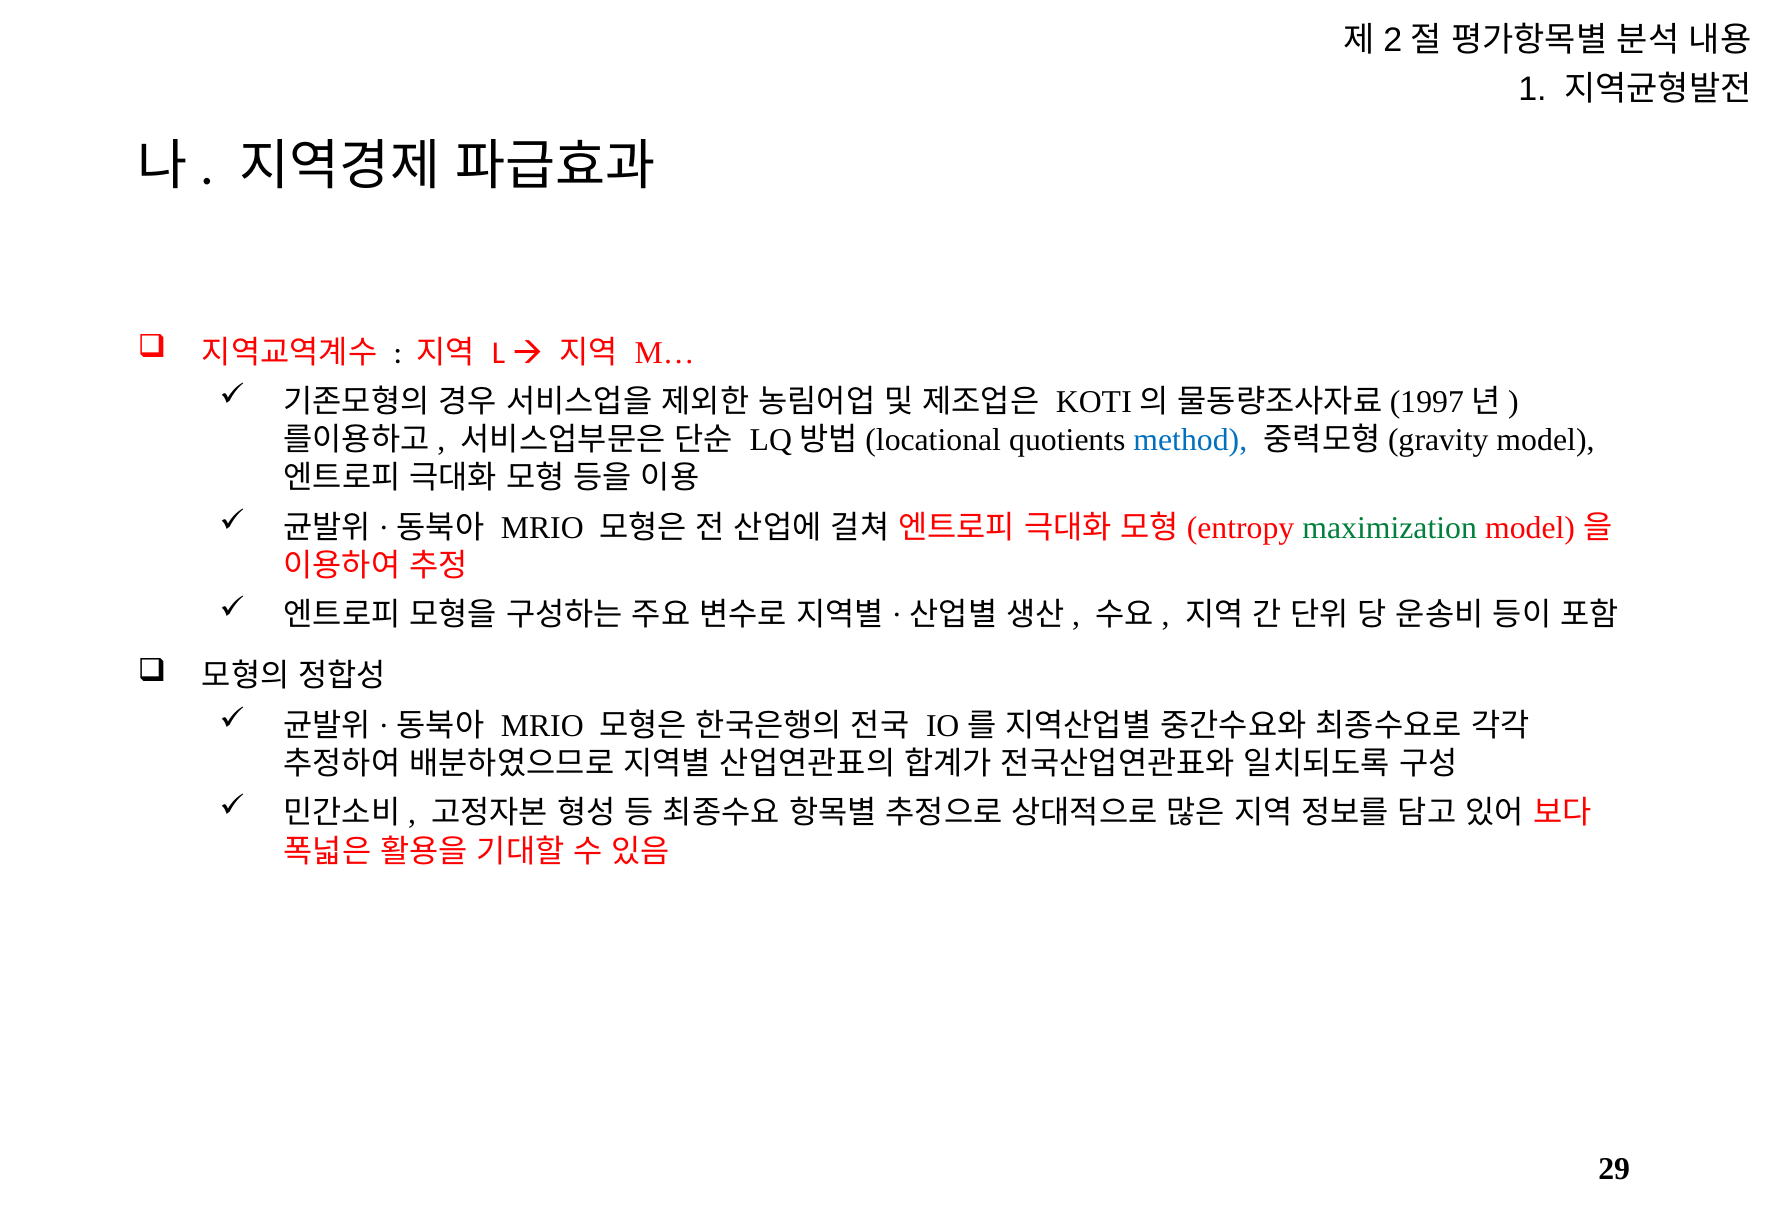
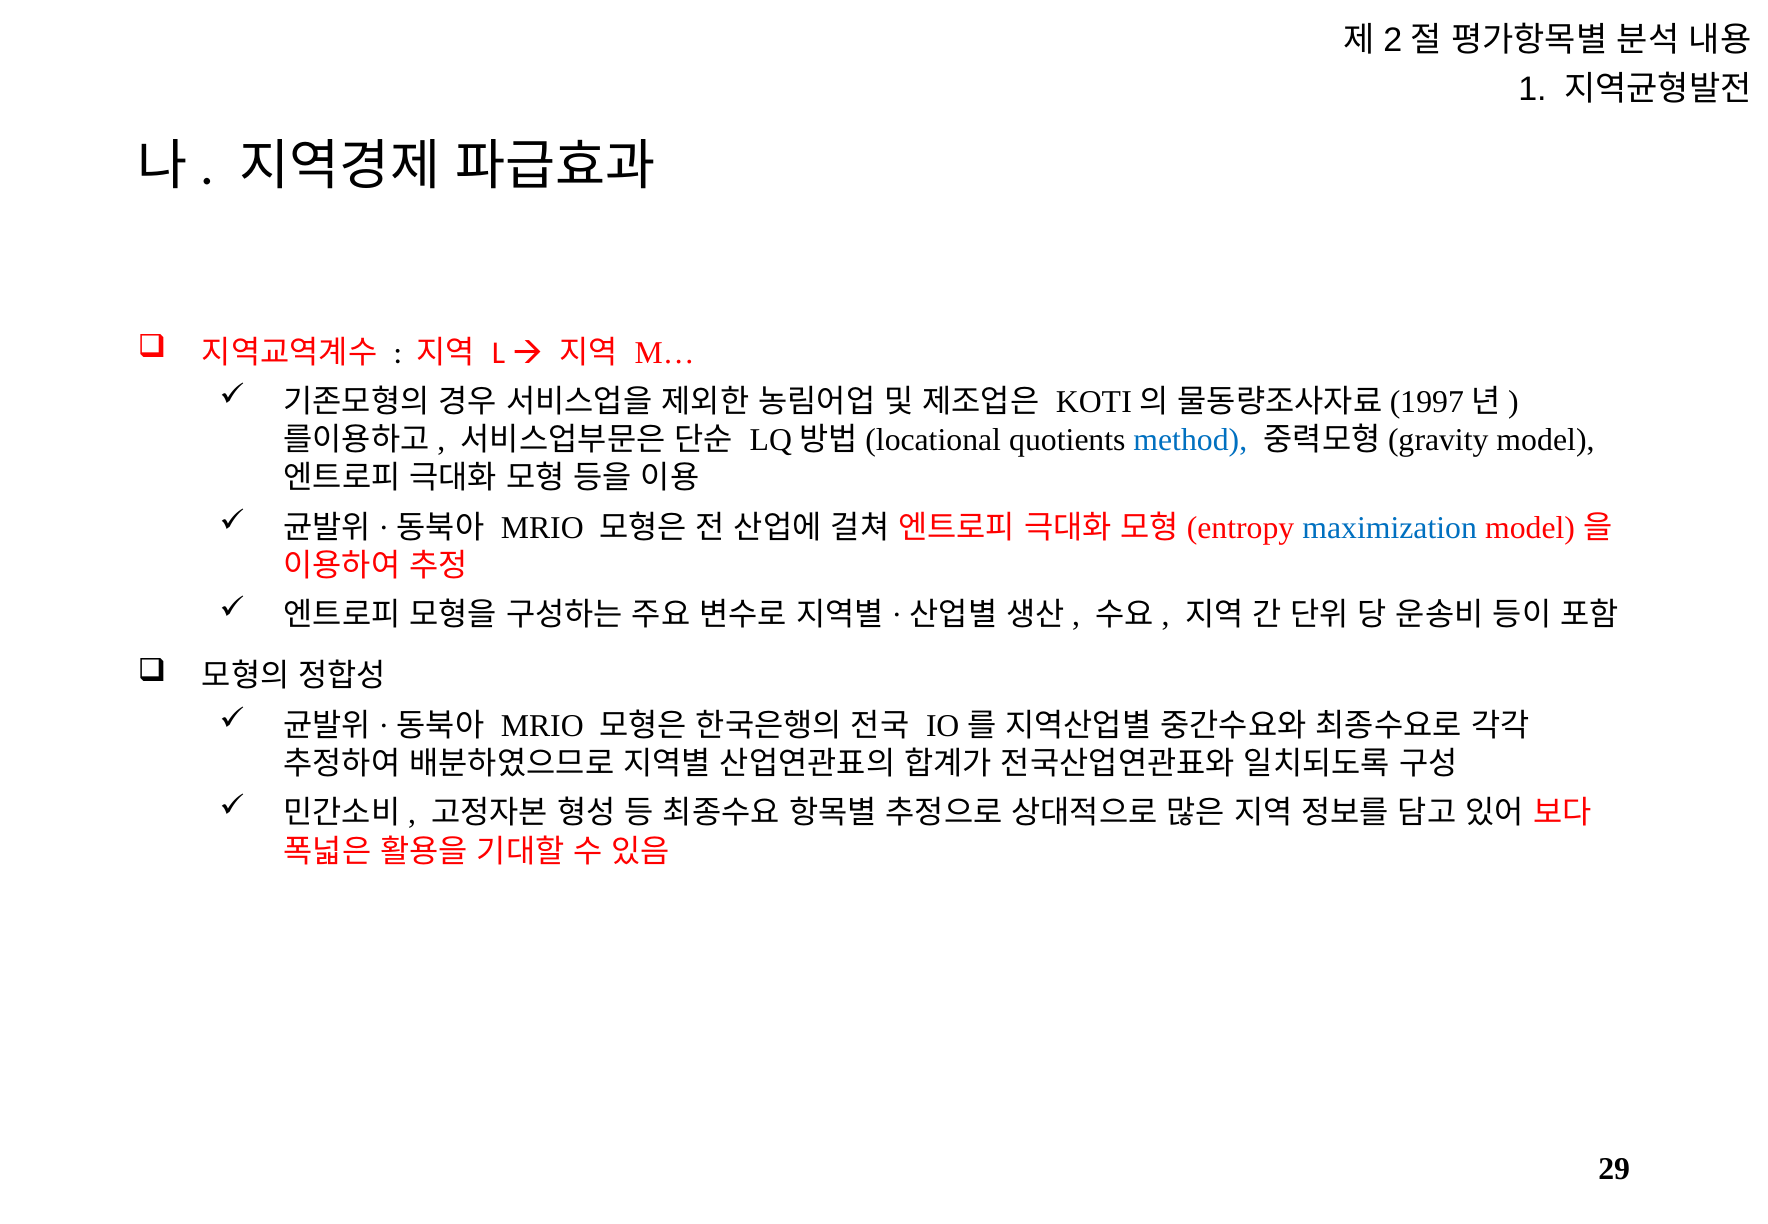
maximization colour: green -> blue
